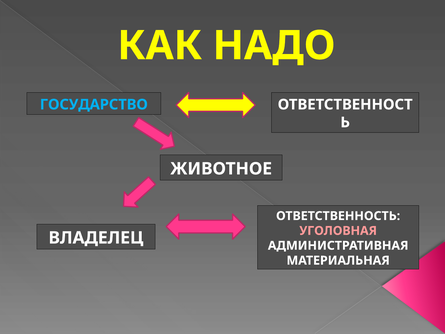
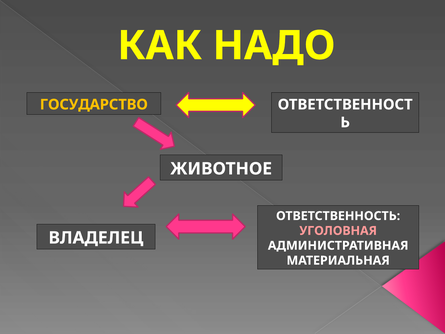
ГОСУДАРСТВО colour: light blue -> yellow
